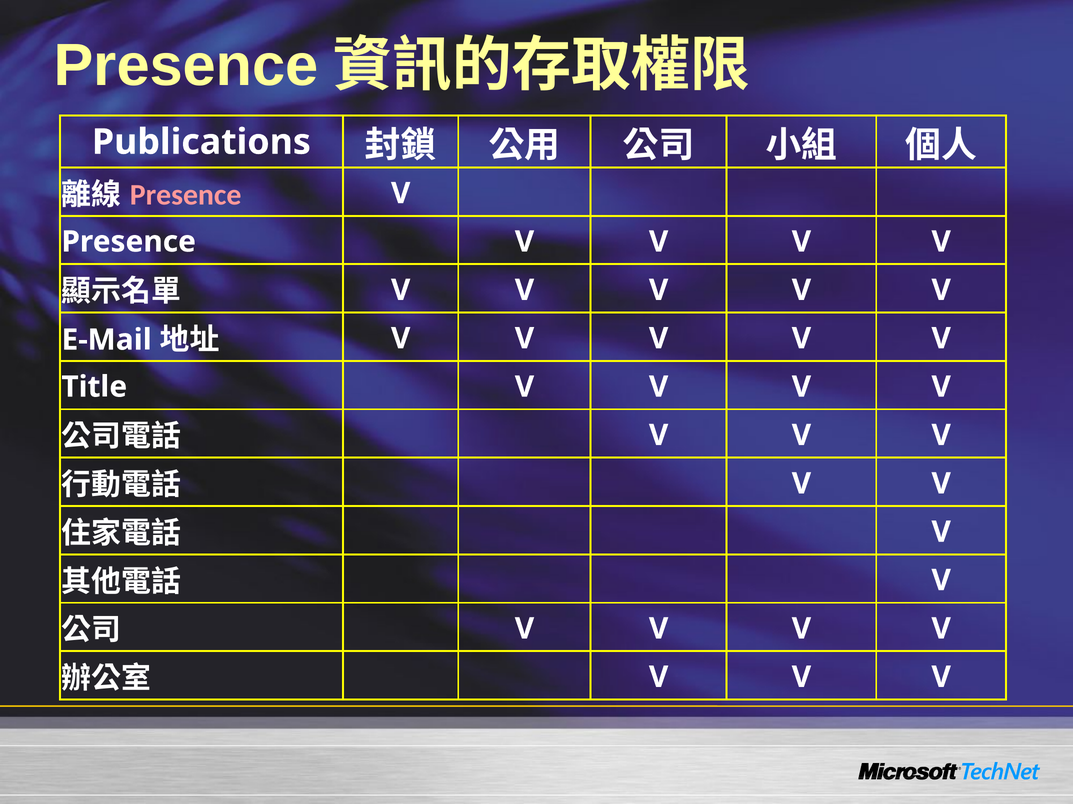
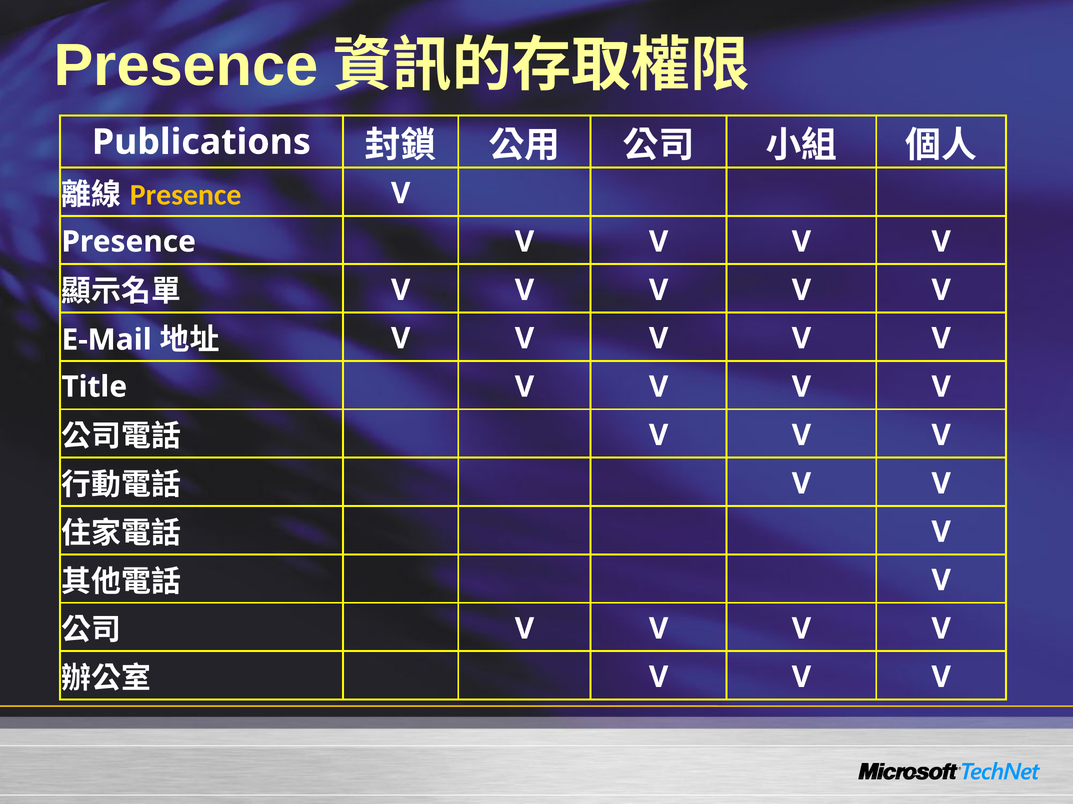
Presence at (186, 195) colour: pink -> yellow
